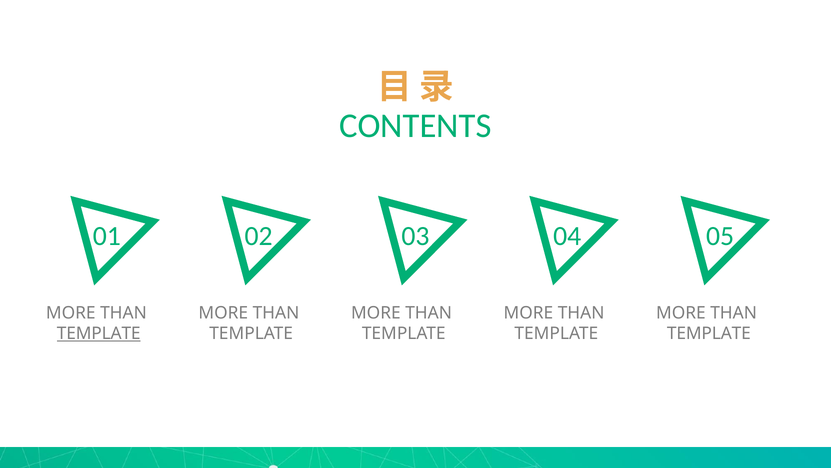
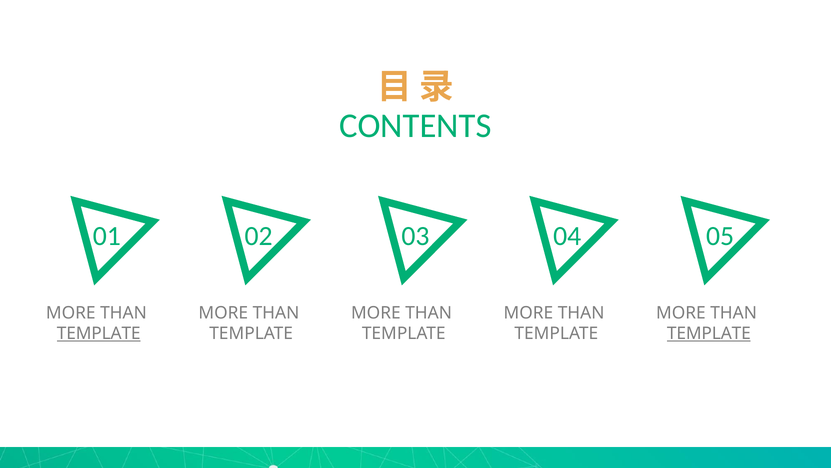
TEMPLATE at (709, 333) underline: none -> present
